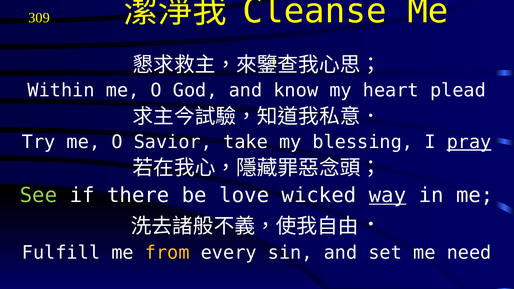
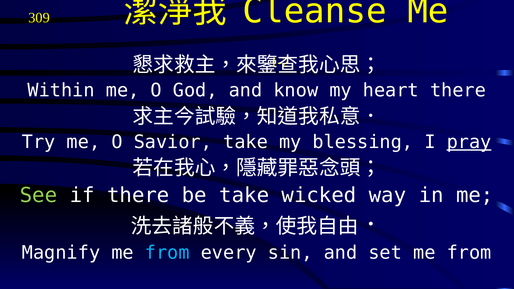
heart plead: plead -> there
be love: love -> take
way underline: present -> none
Fulfill: Fulfill -> Magnify
from at (167, 253) colour: yellow -> light blue
set me need: need -> from
